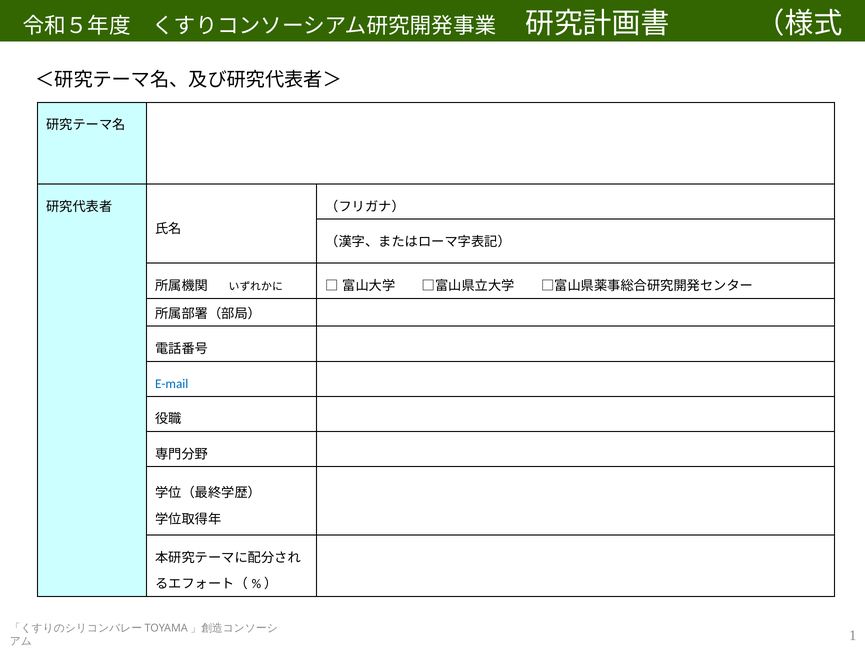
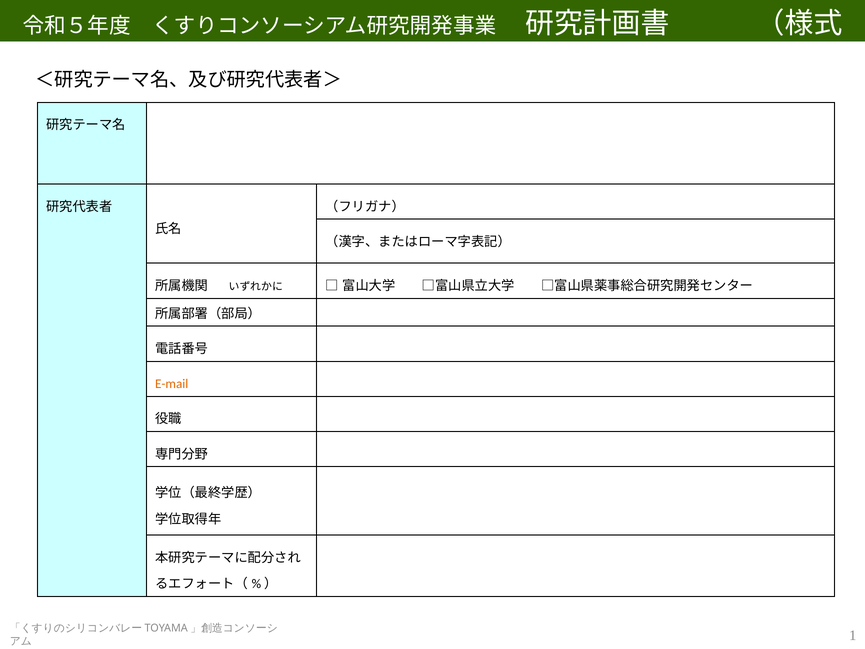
E-mail colour: blue -> orange
